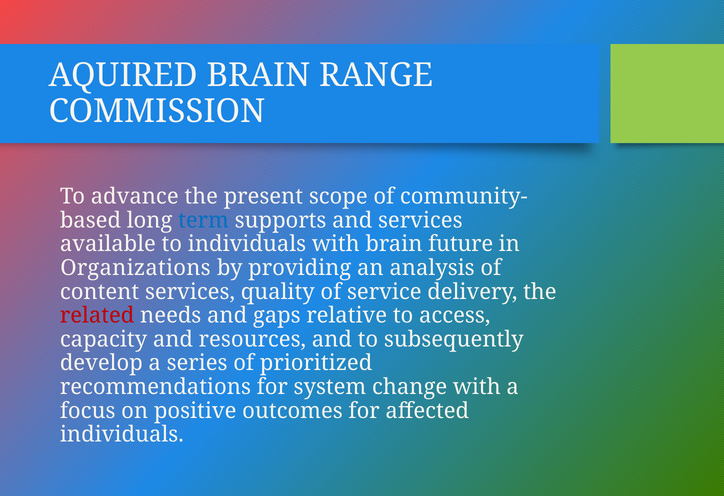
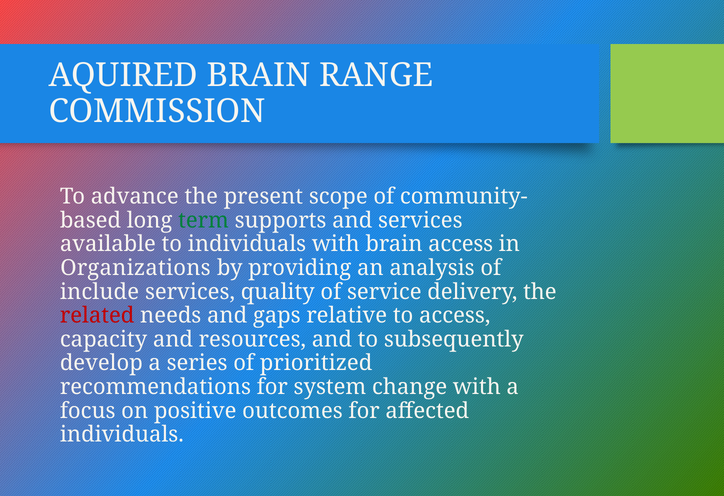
term colour: blue -> green
brain future: future -> access
content: content -> include
